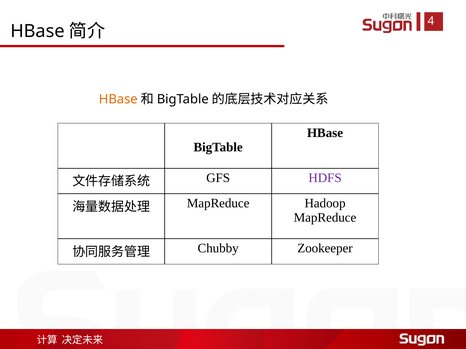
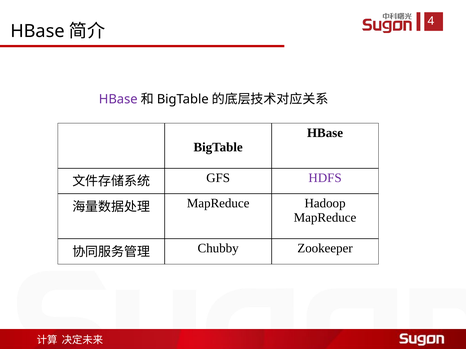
HBase at (118, 99) colour: orange -> purple
